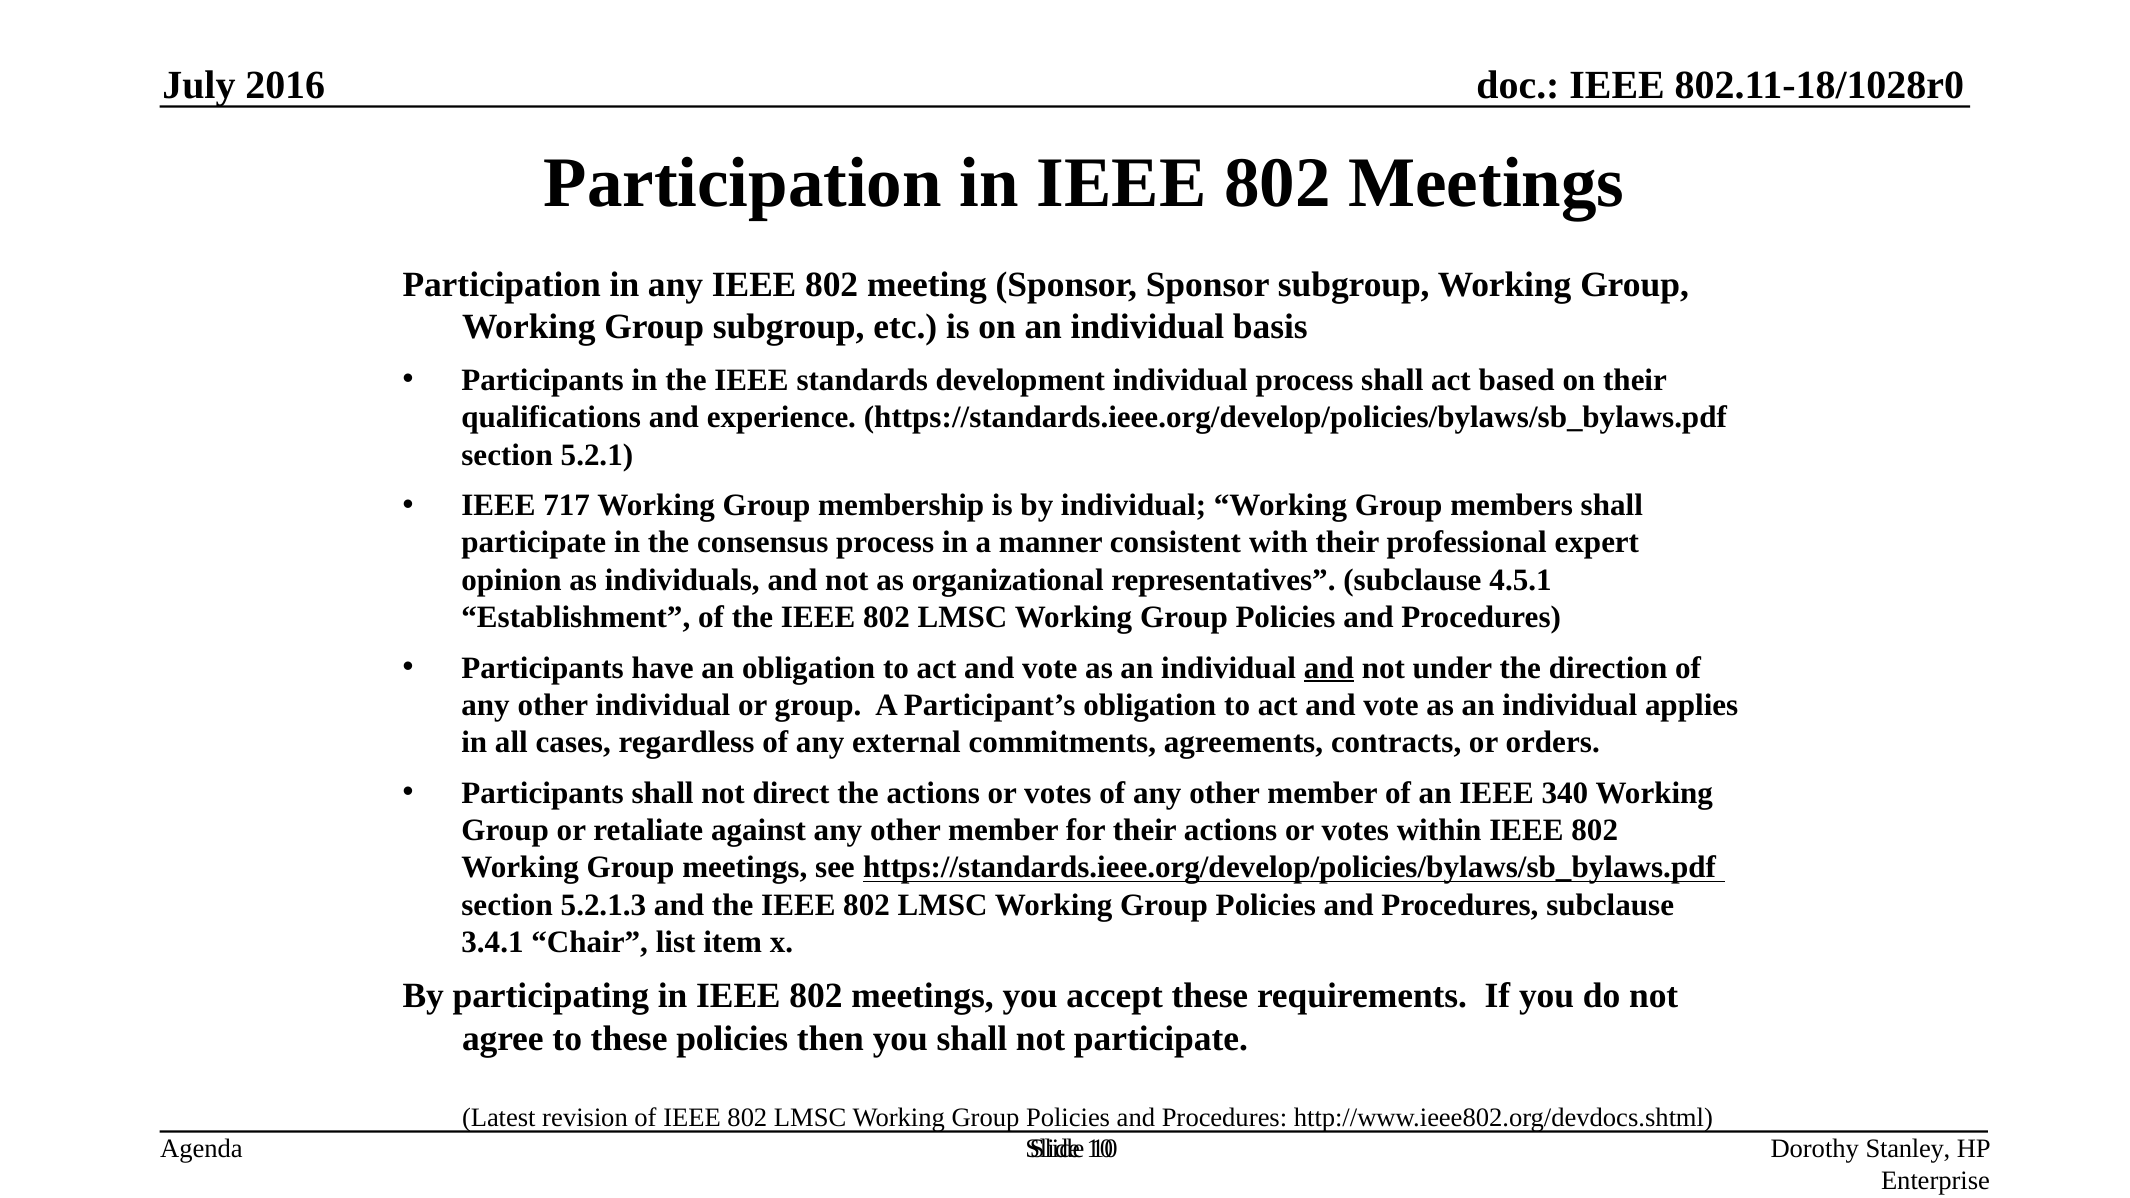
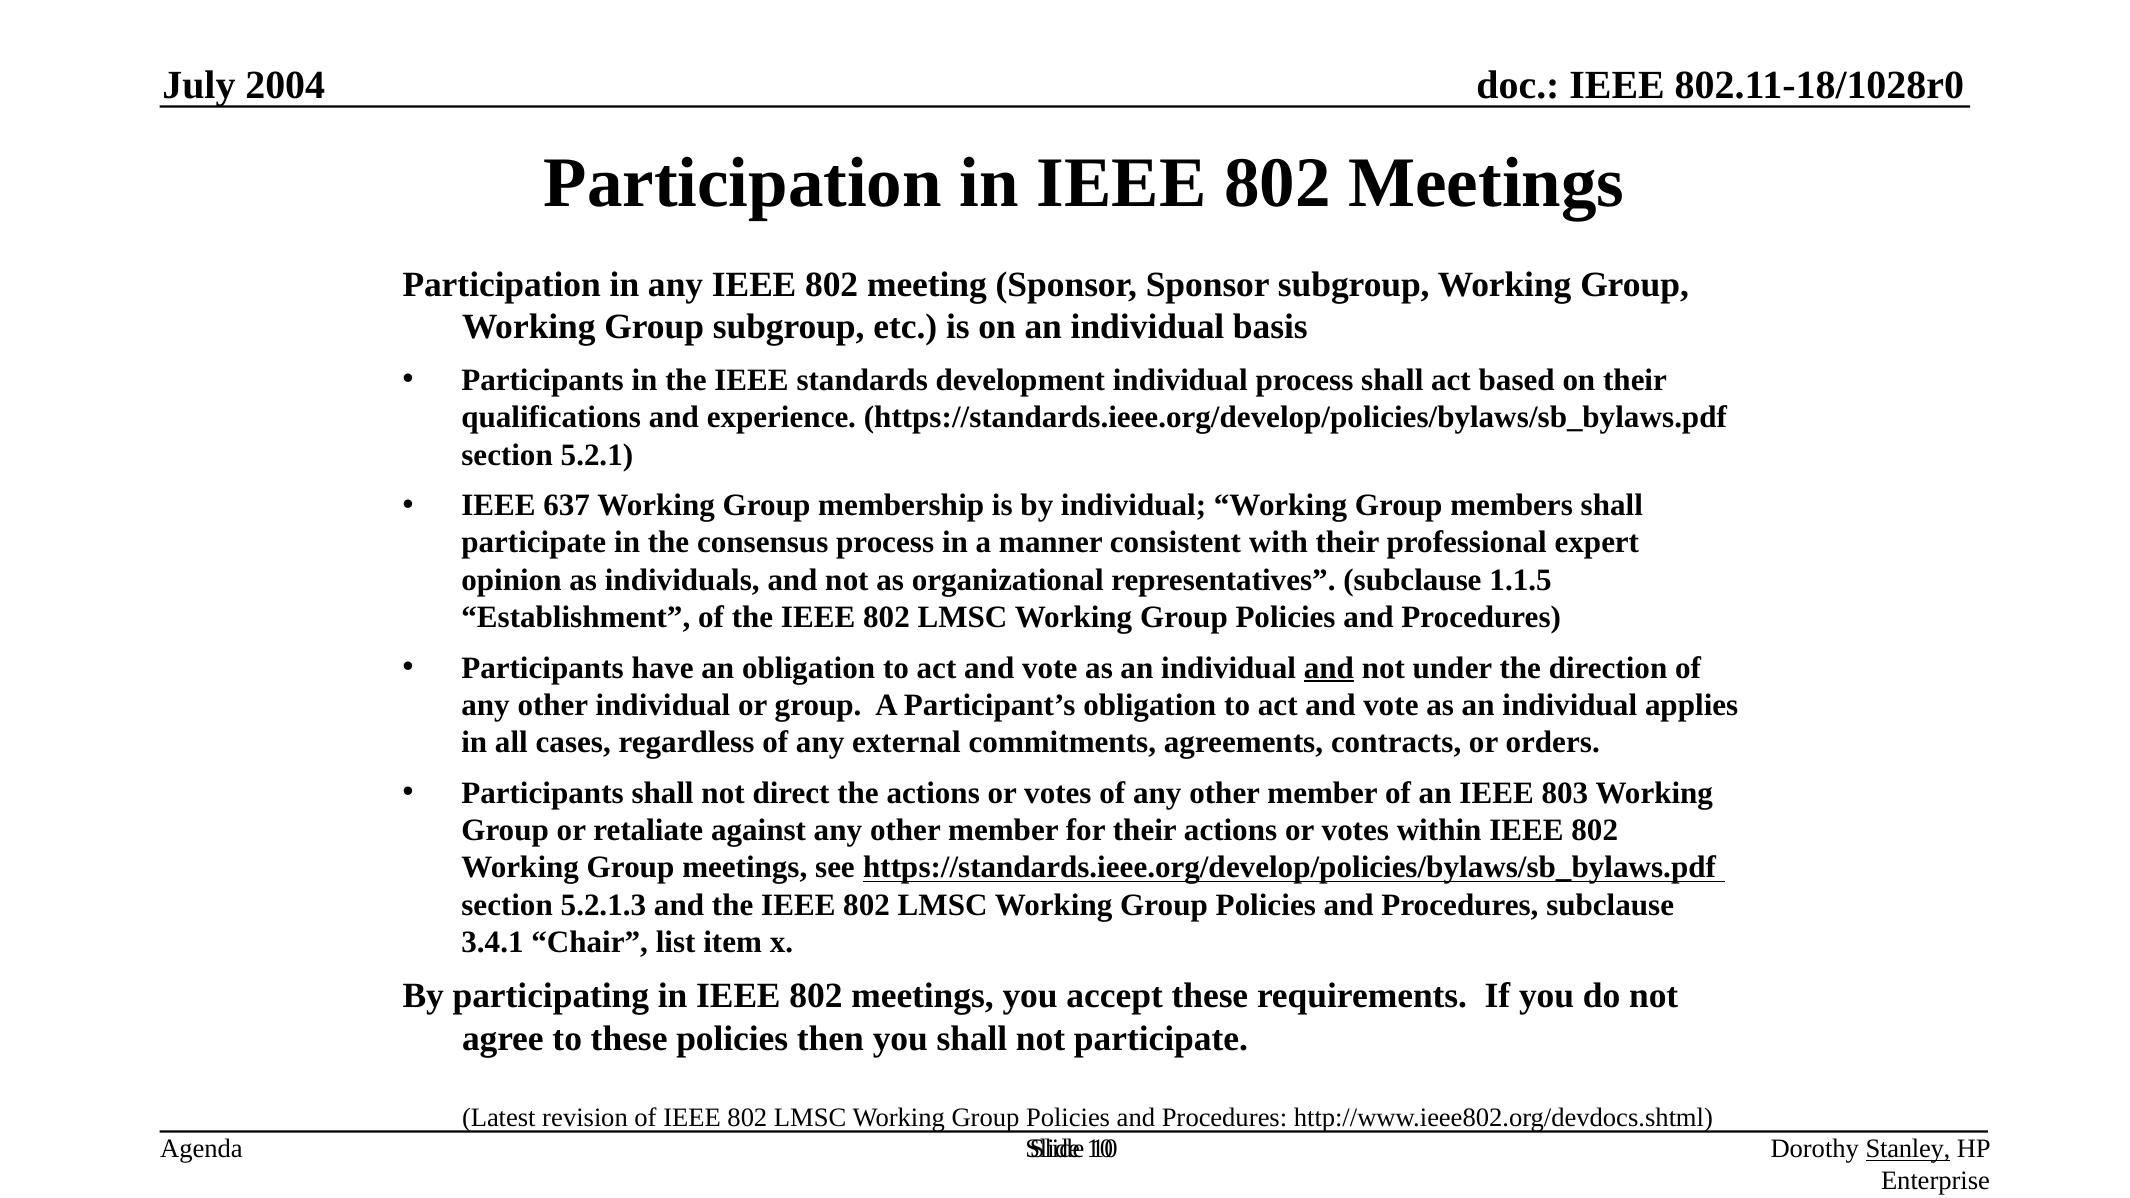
2016: 2016 -> 2004
717: 717 -> 637
4.5.1: 4.5.1 -> 1.1.5
340: 340 -> 803
Stanley underline: none -> present
